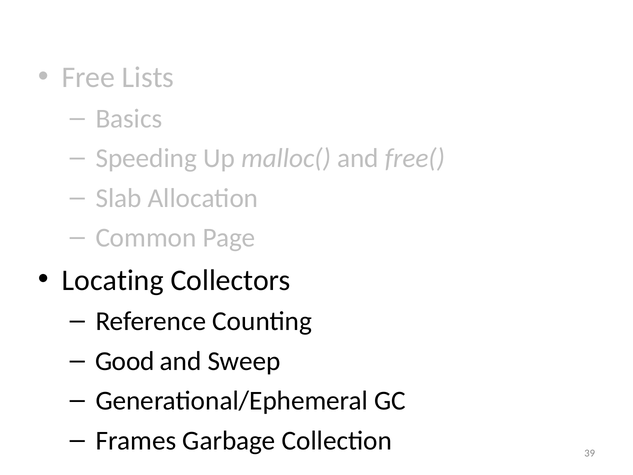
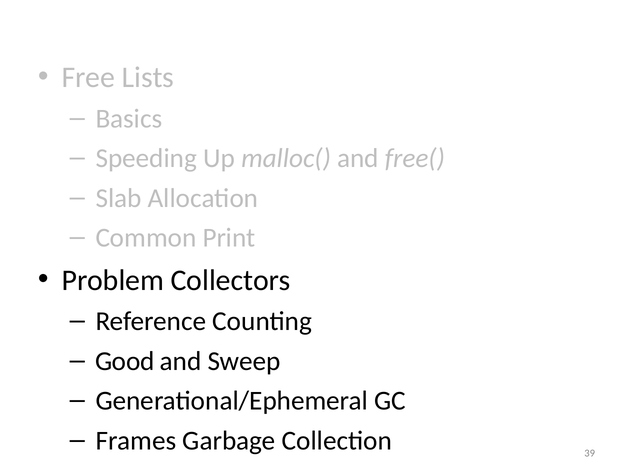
Page: Page -> Print
Locating: Locating -> Problem
